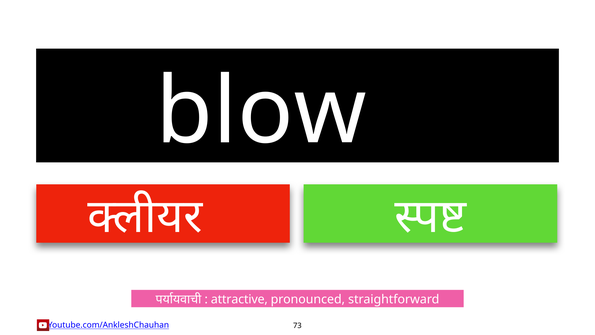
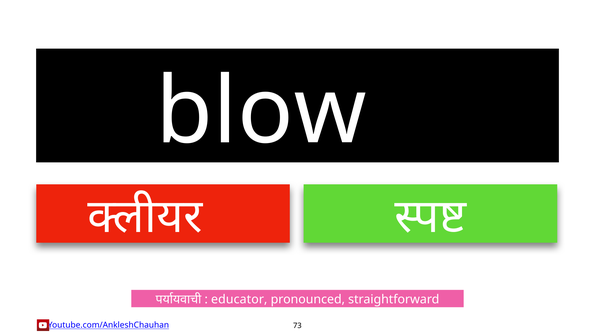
attractive: attractive -> educator
